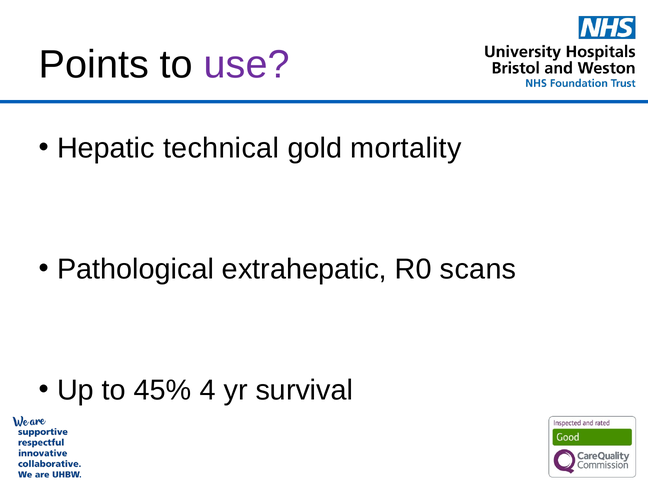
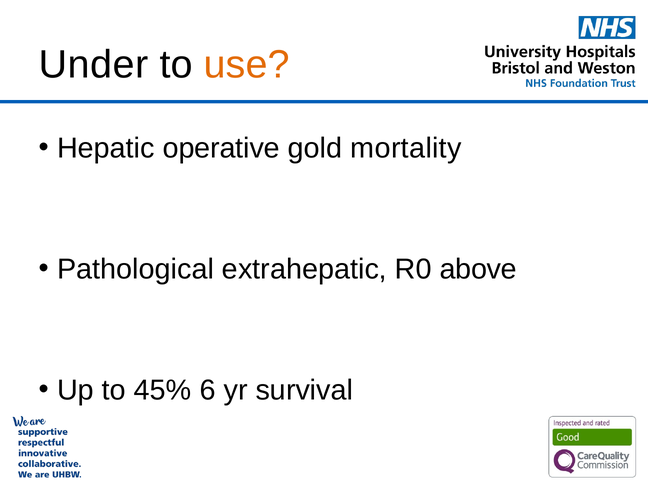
Points: Points -> Under
use colour: purple -> orange
technical: technical -> operative
scans: scans -> above
4: 4 -> 6
